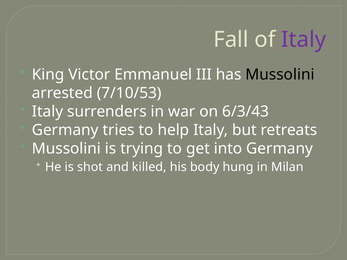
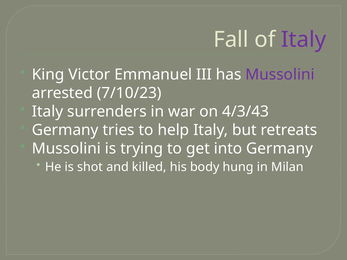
Mussolini at (280, 75) colour: black -> purple
7/10/53: 7/10/53 -> 7/10/23
6/3/43: 6/3/43 -> 4/3/43
